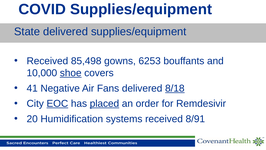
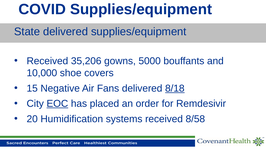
85,498: 85,498 -> 35,206
6253: 6253 -> 5000
shoe underline: present -> none
41: 41 -> 15
placed underline: present -> none
8/91: 8/91 -> 8/58
